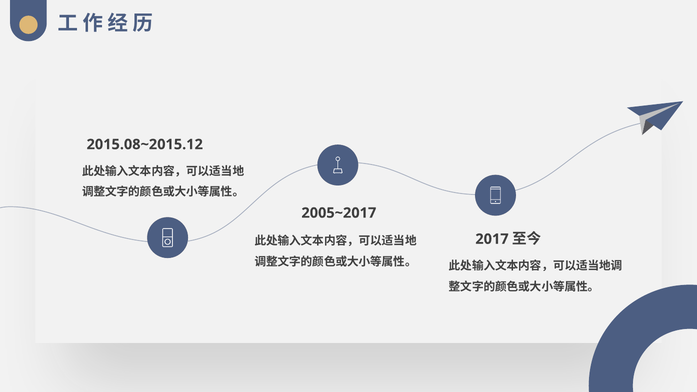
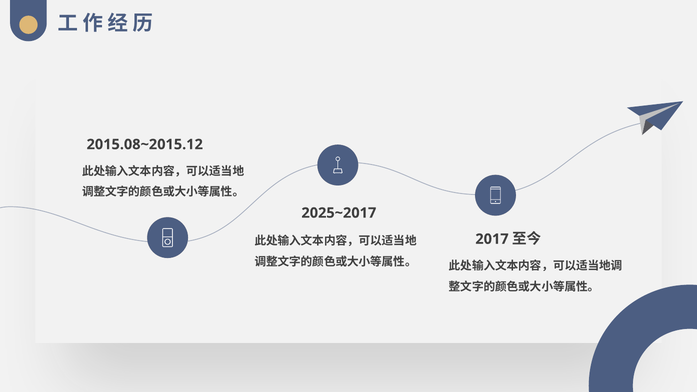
2005~2017: 2005~2017 -> 2025~2017
